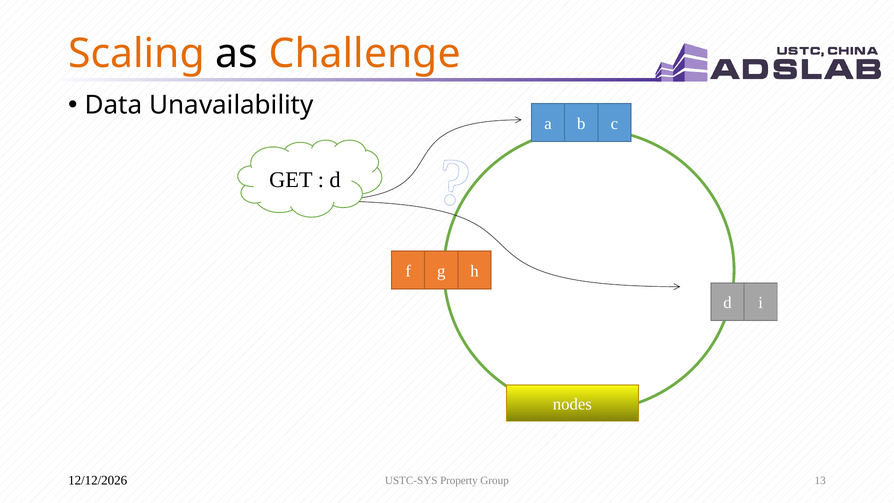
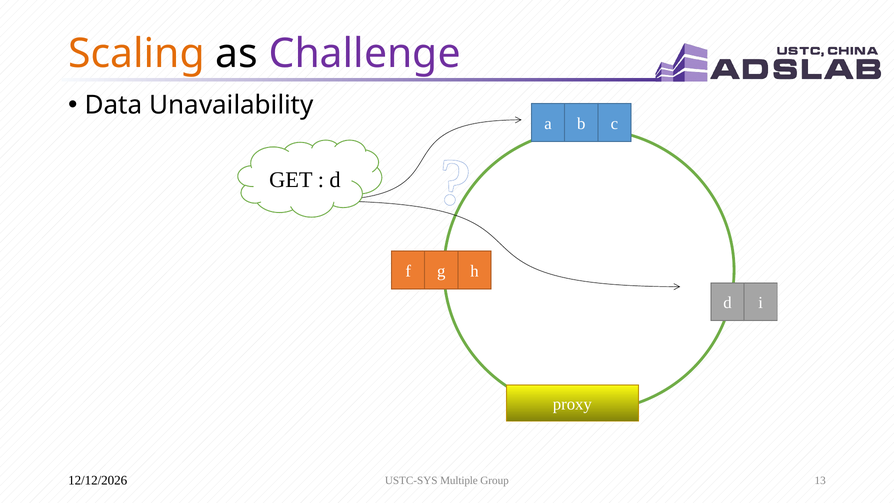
Challenge colour: orange -> purple
nodes: nodes -> proxy
Property: Property -> Multiple
